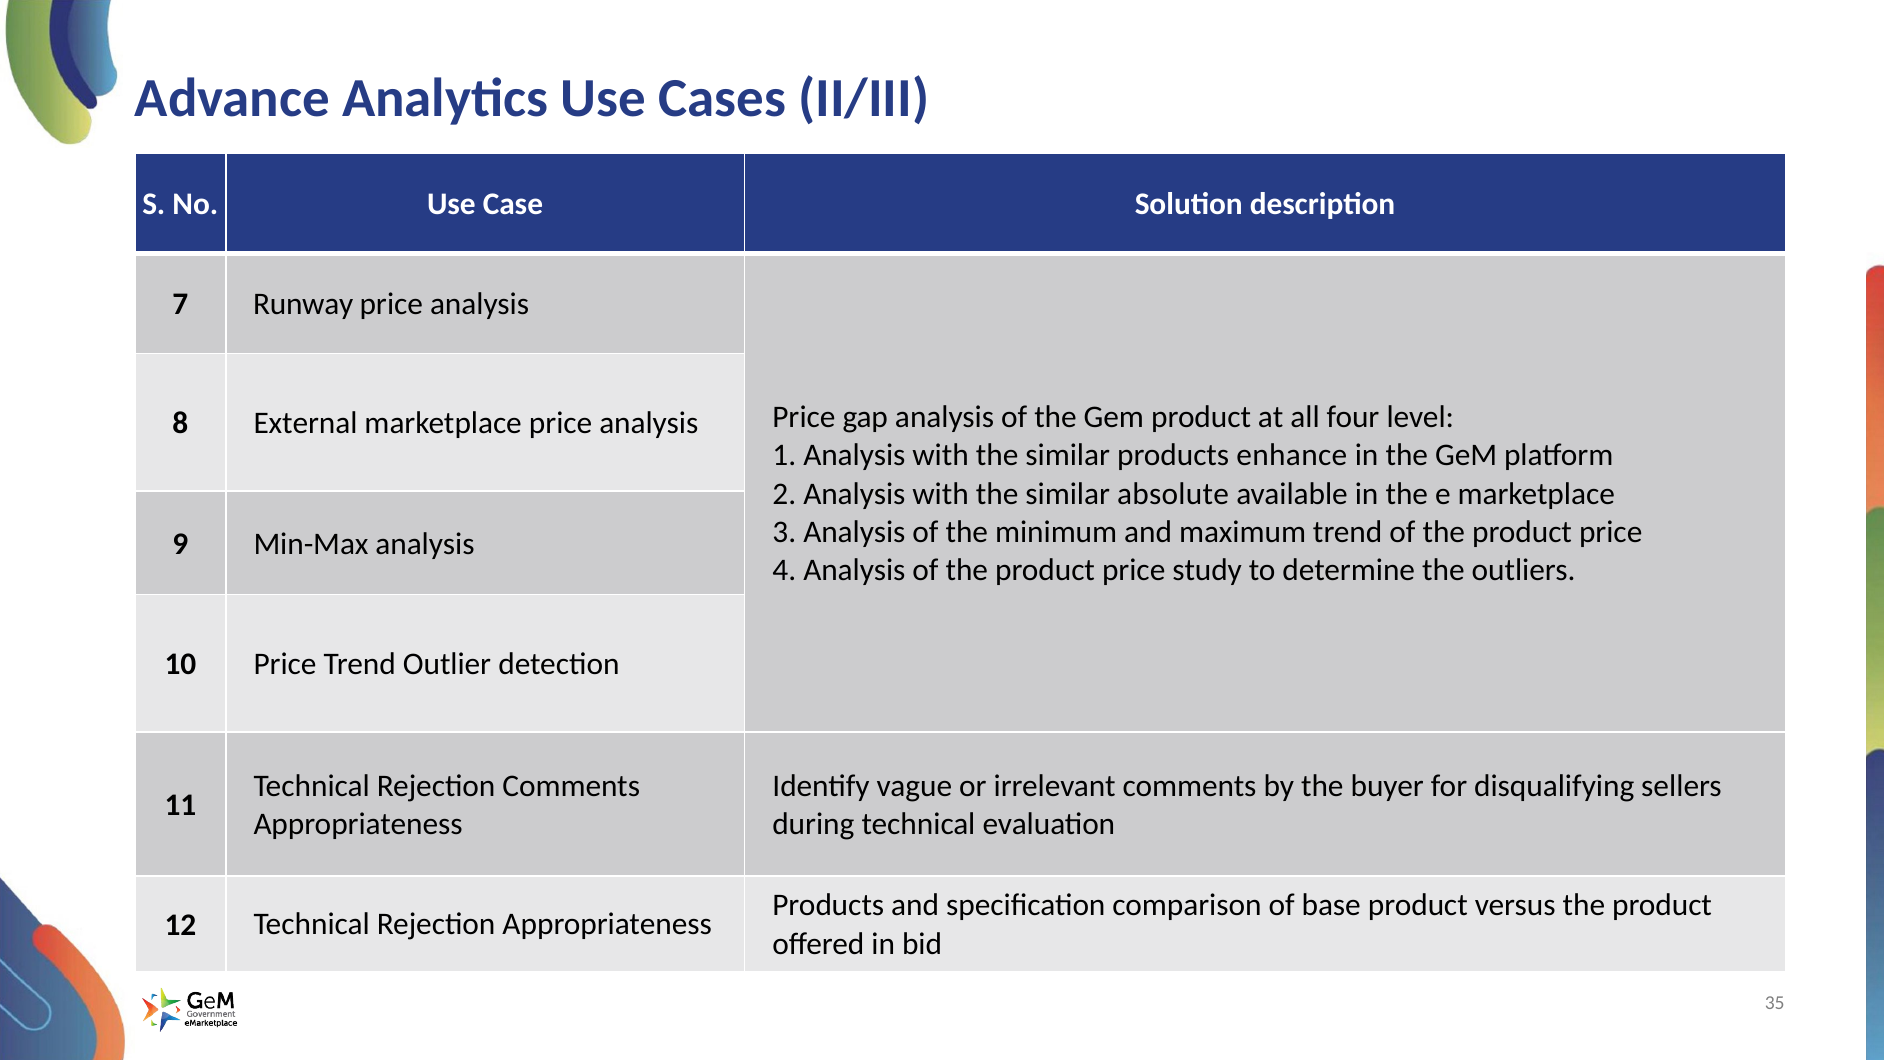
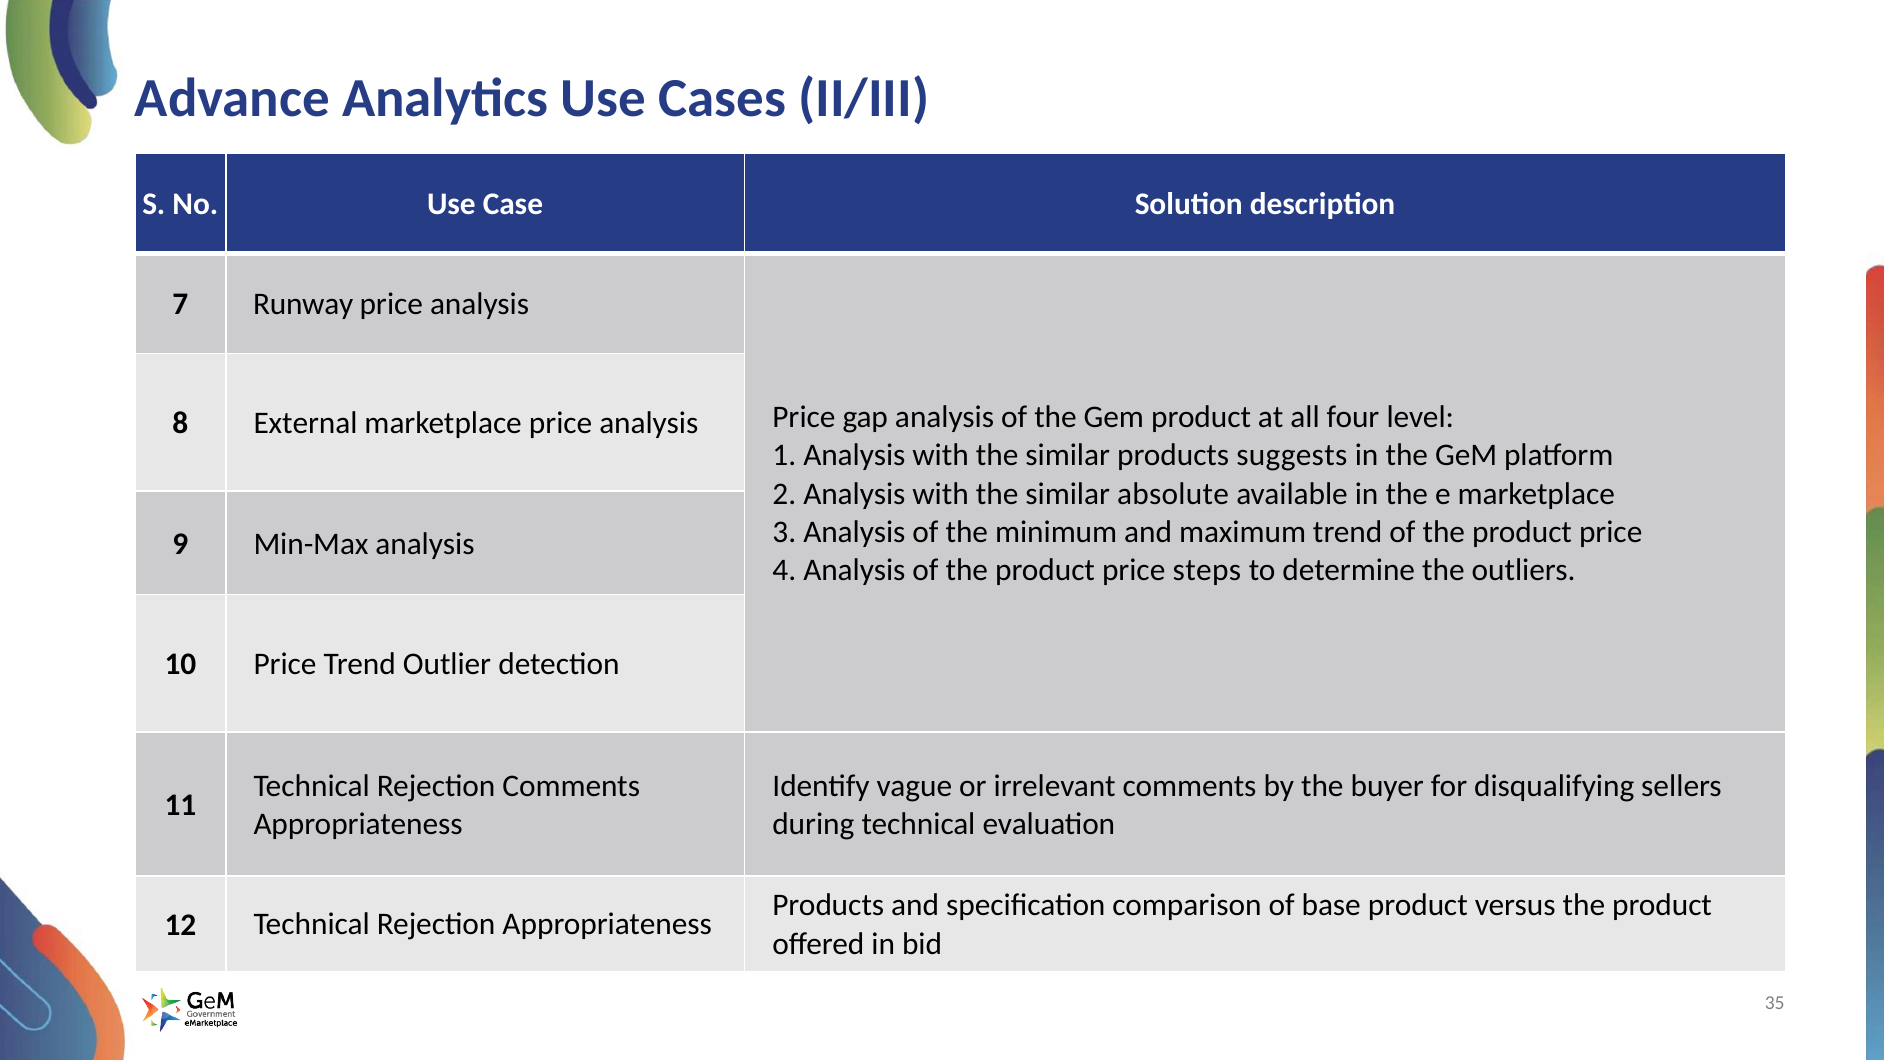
enhance: enhance -> suggests
study: study -> steps
